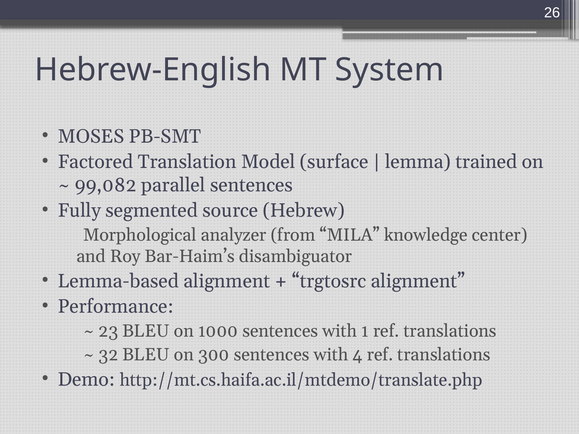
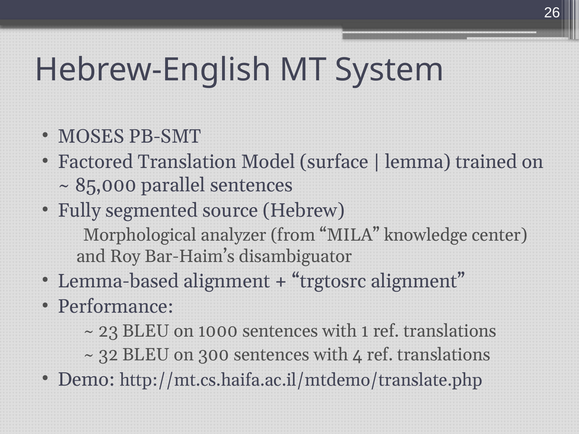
99,082: 99,082 -> 85,000
